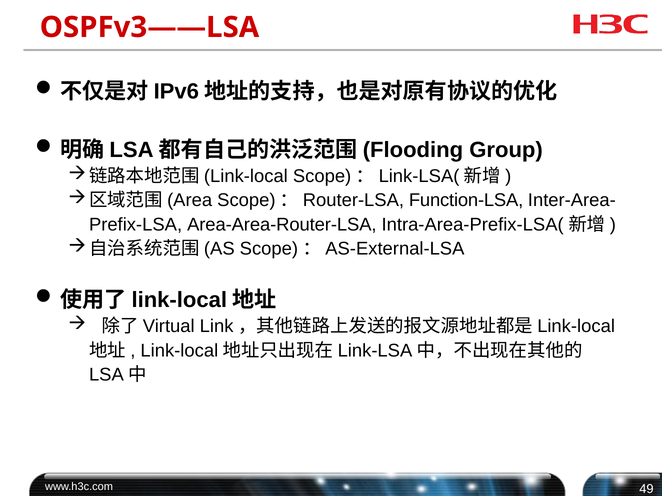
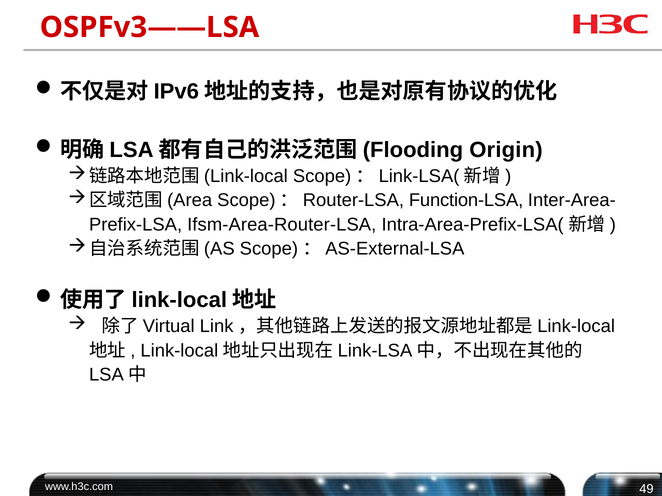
Group: Group -> Origin
Area-Area-Router-LSA: Area-Area-Router-LSA -> Ifsm-Area-Router-LSA
